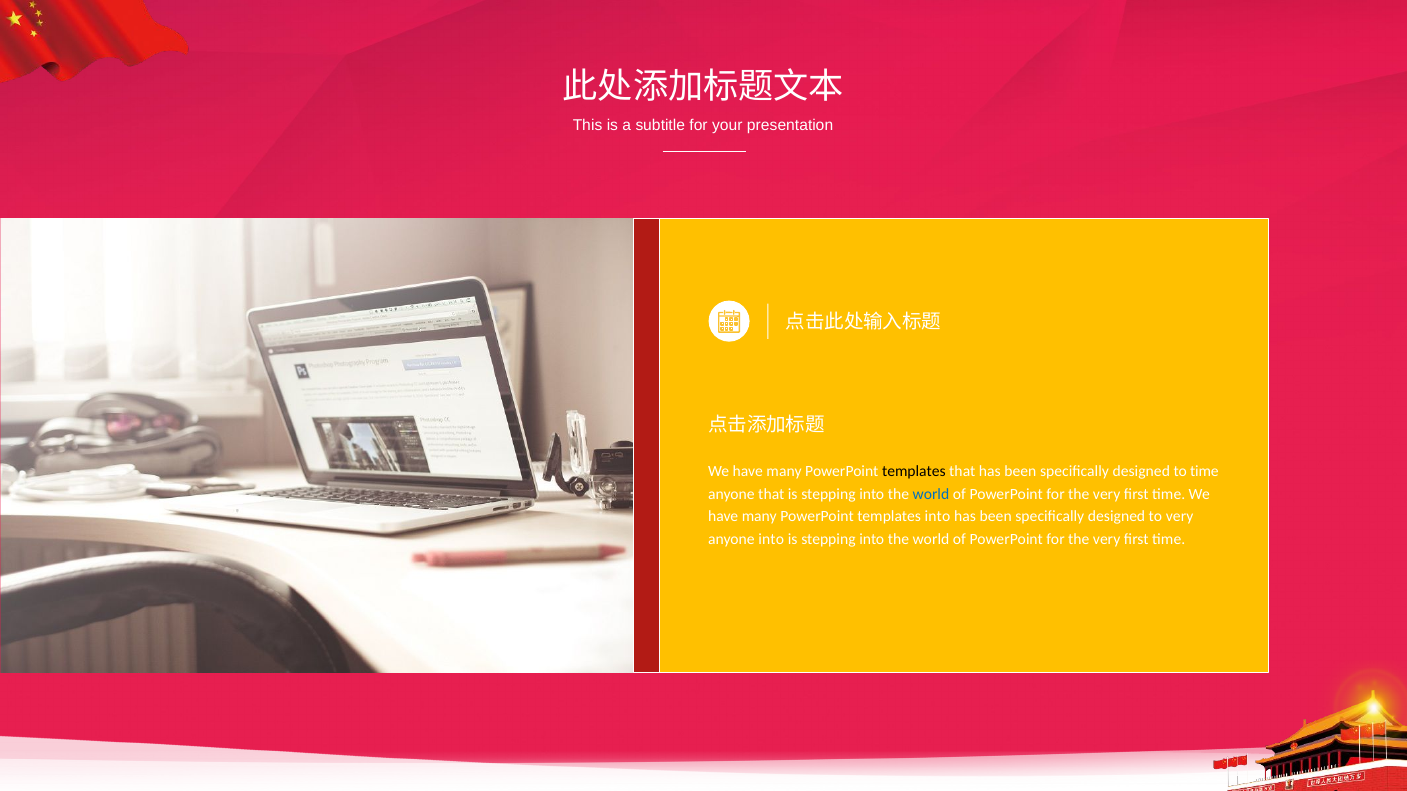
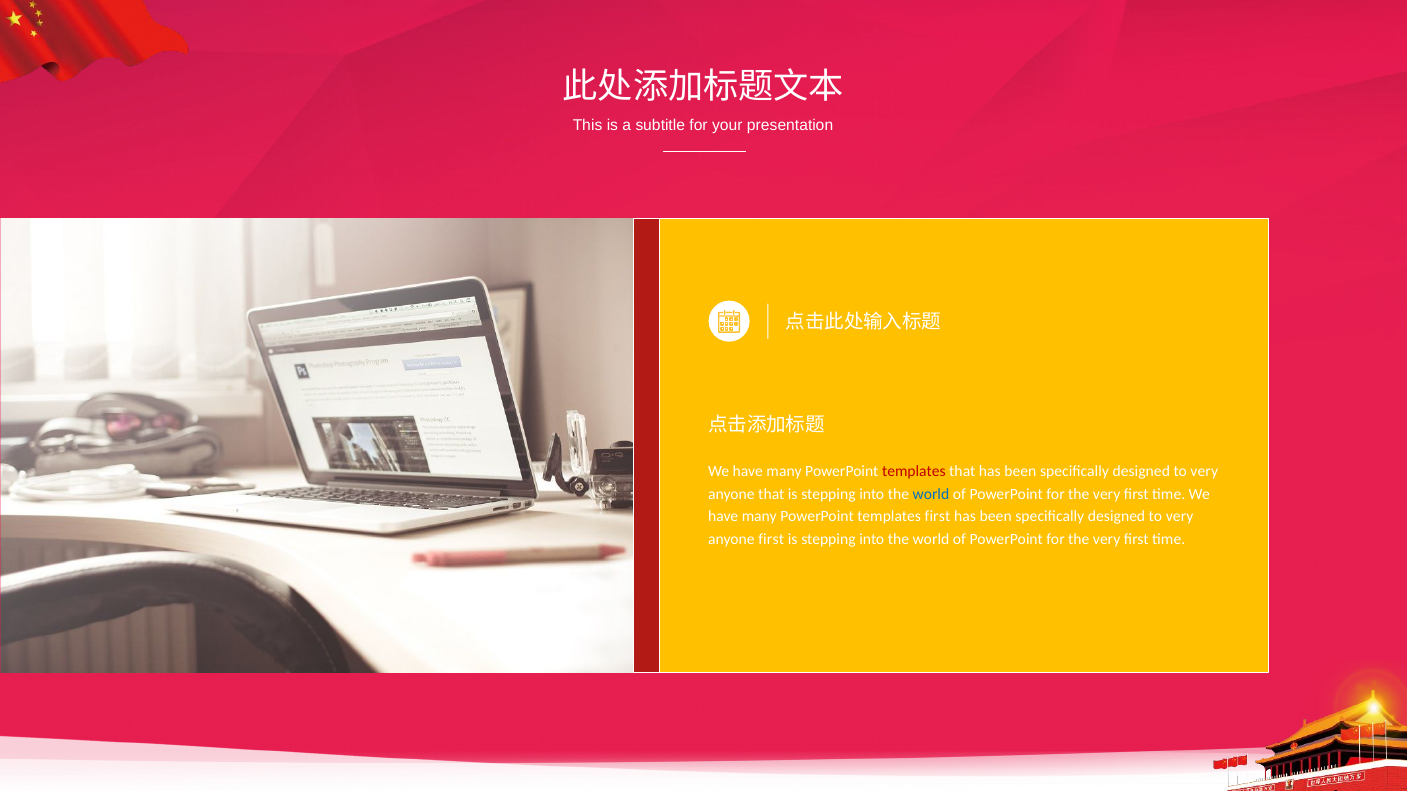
templates at (914, 472) colour: black -> red
time at (1204, 472): time -> very
templates into: into -> first
anyone into: into -> first
